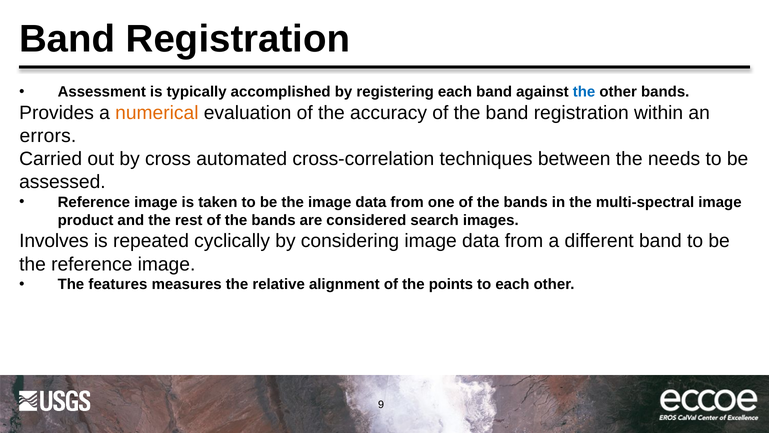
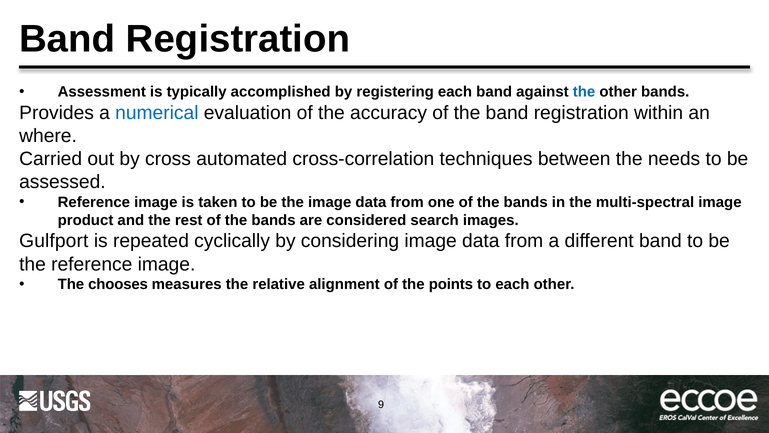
numerical colour: orange -> blue
errors: errors -> where
Involves: Involves -> Gulfport
features: features -> chooses
